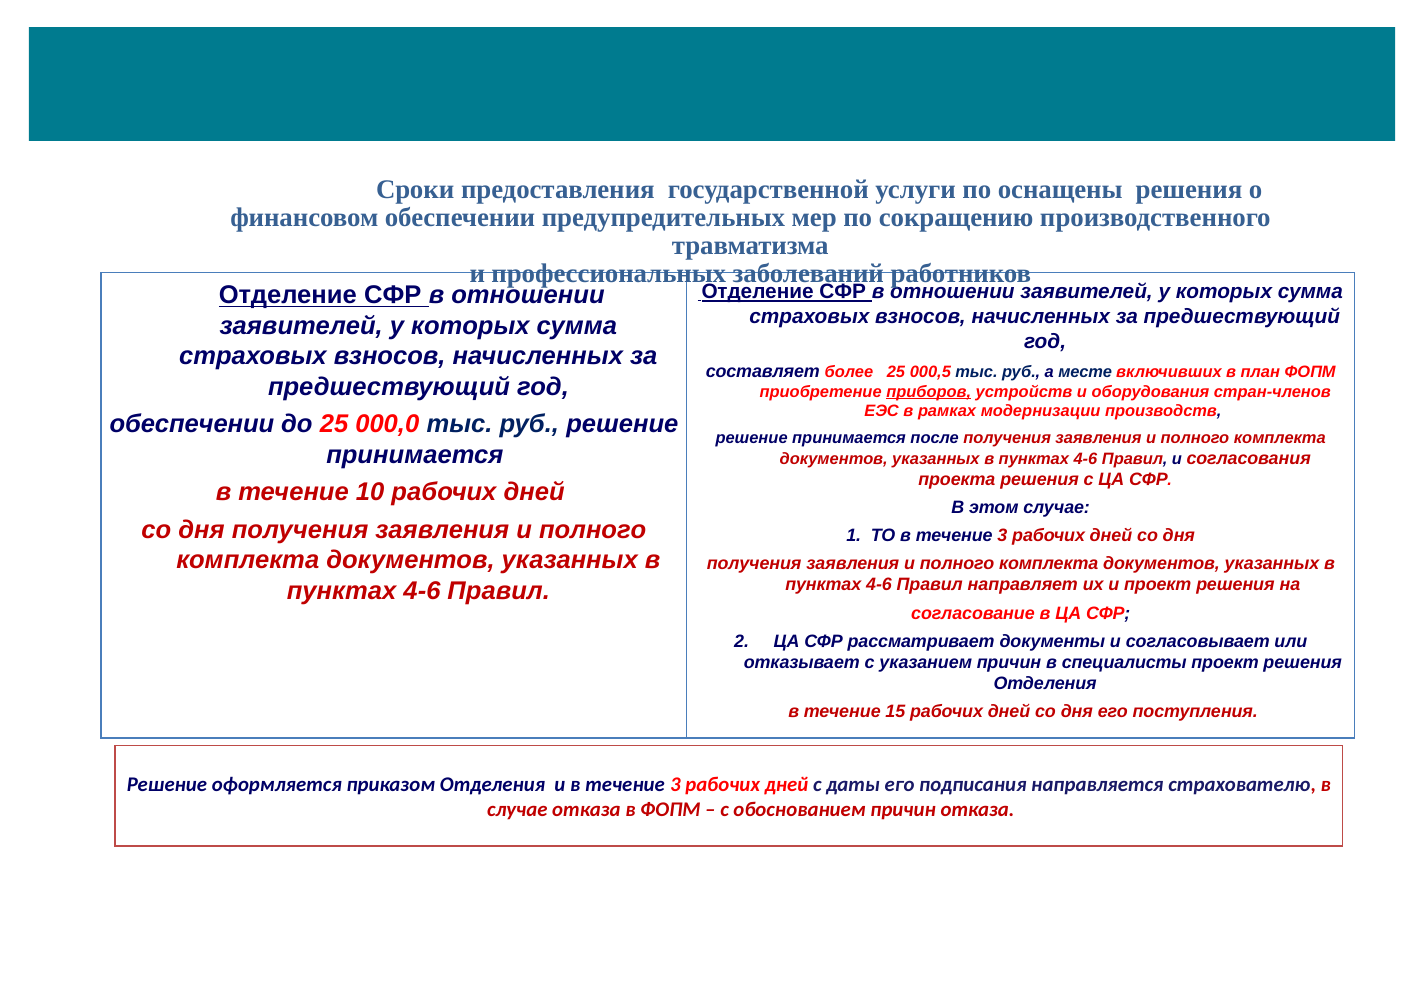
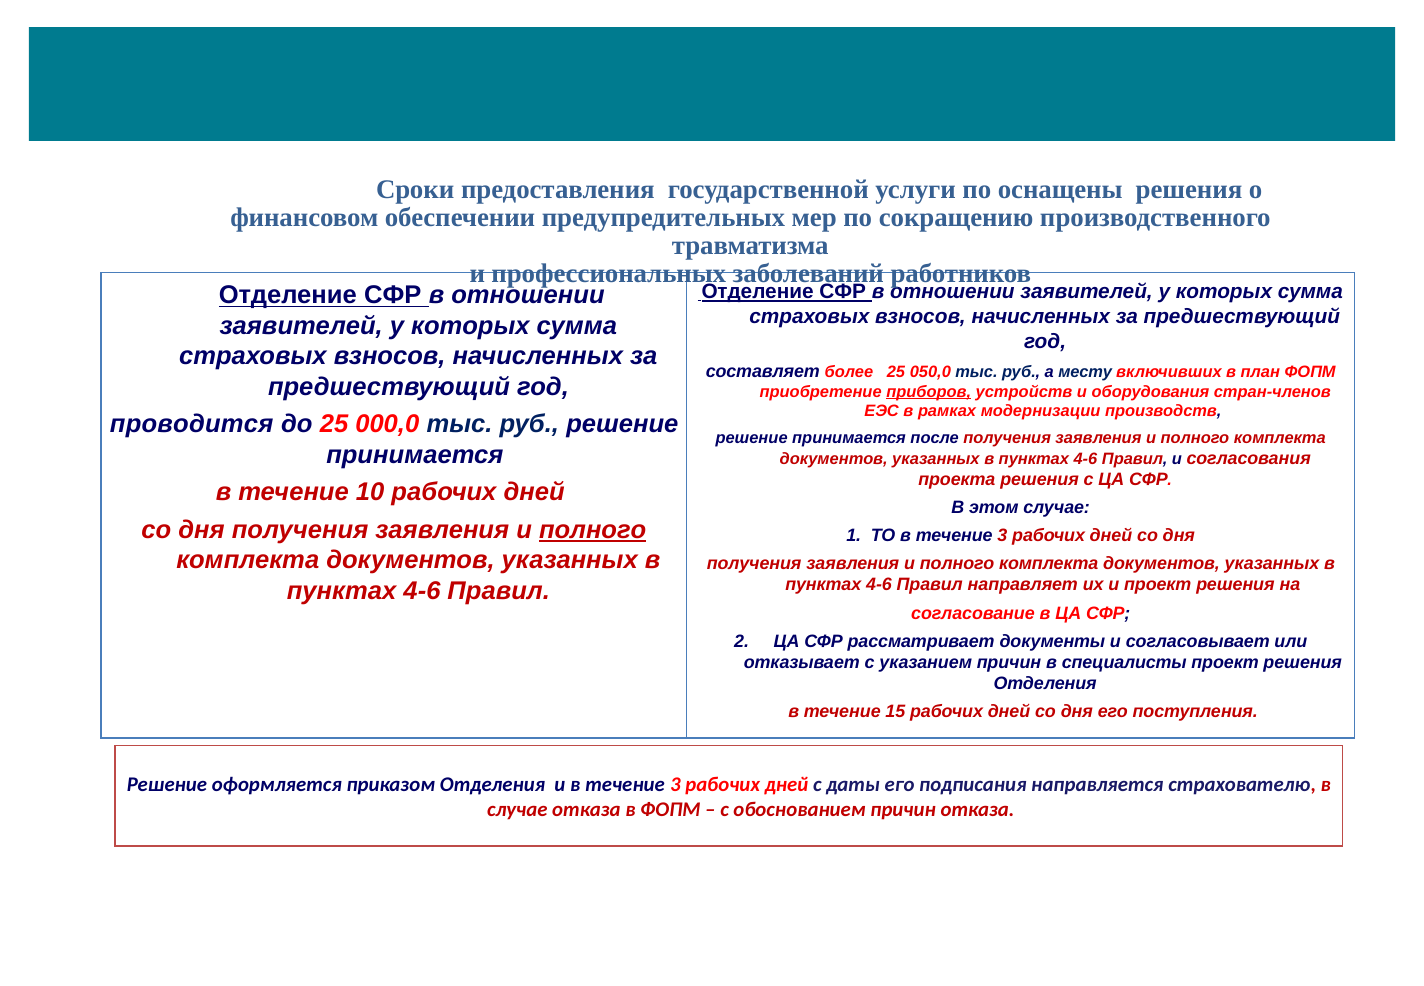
000,5: 000,5 -> 050,0
месте: месте -> месту
обеспечении at (192, 424): обеспечении -> проводится
полного at (593, 530) underline: none -> present
